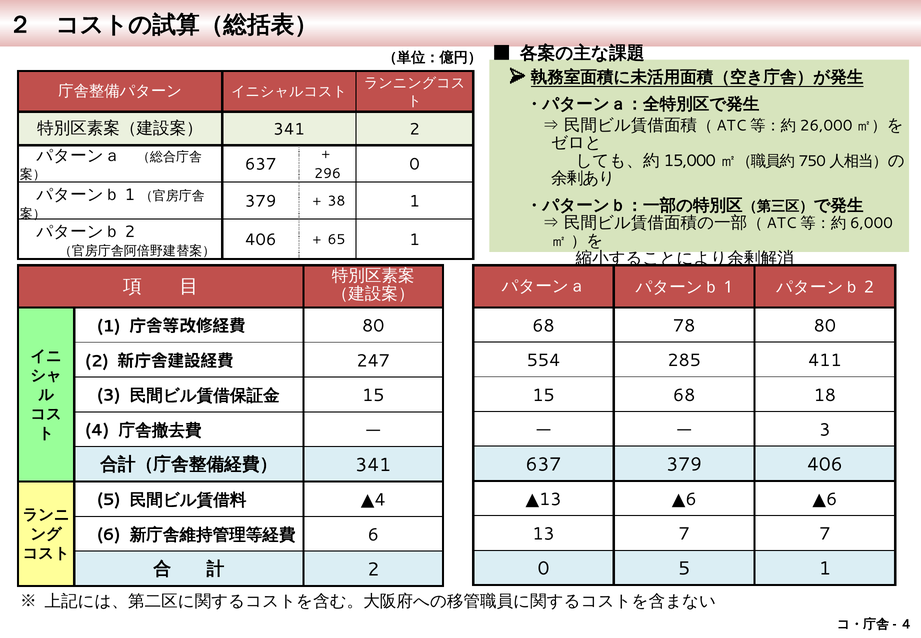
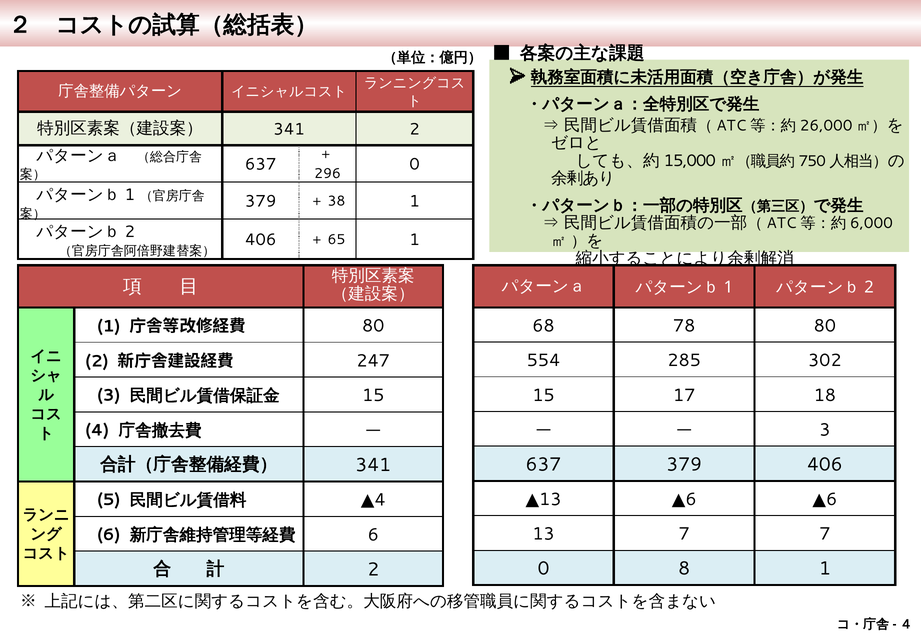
411: 411 -> 302
15 68: 68 -> 17
0 5: 5 -> 8
